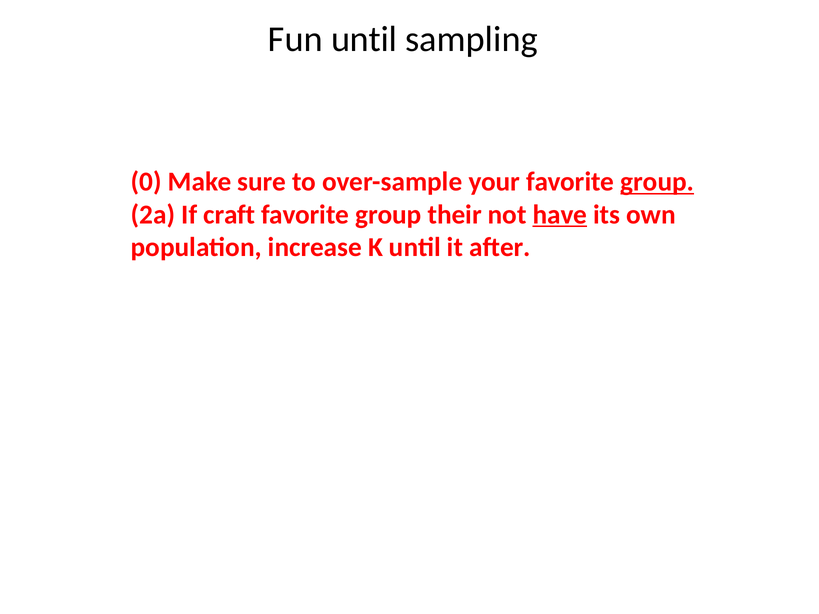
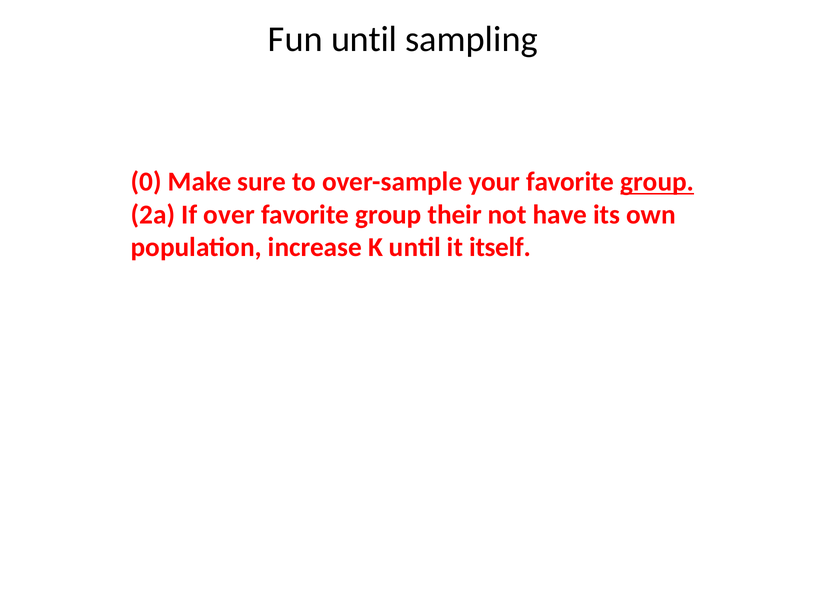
craft: craft -> over
have underline: present -> none
after: after -> itself
